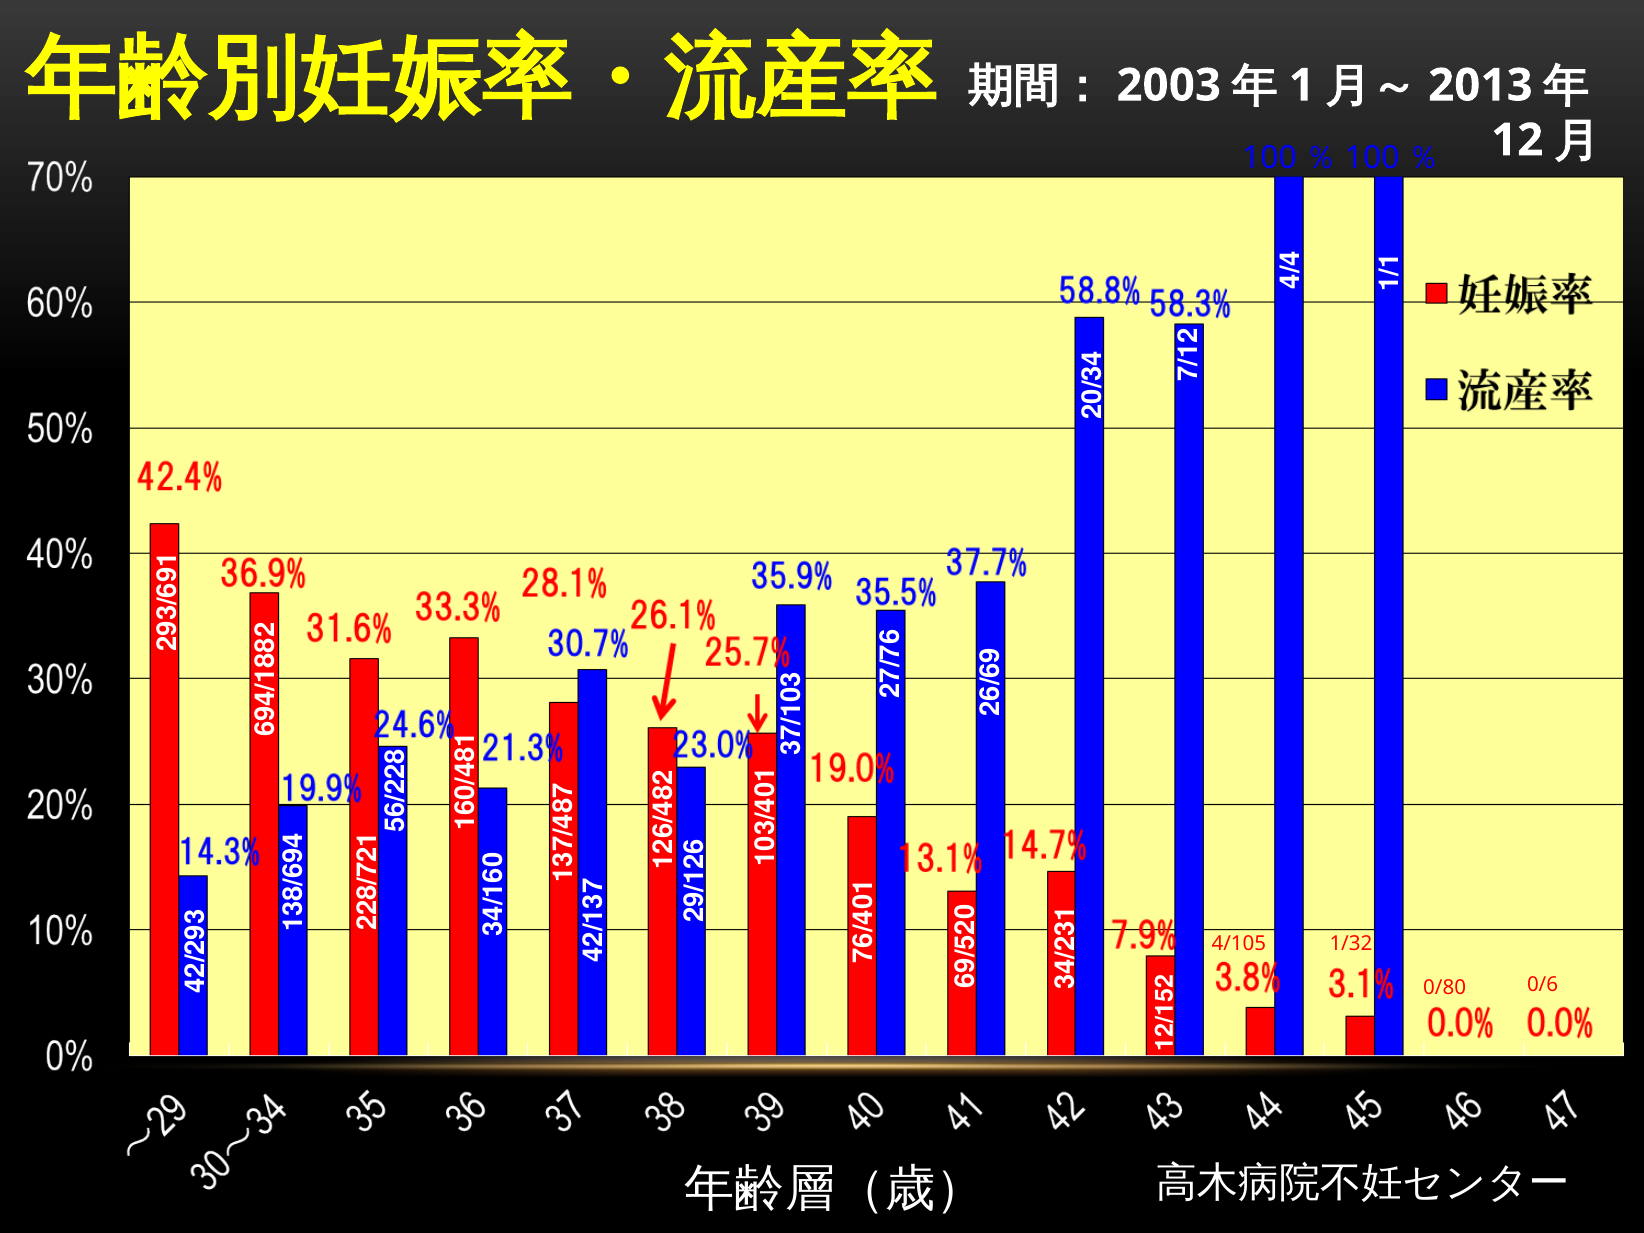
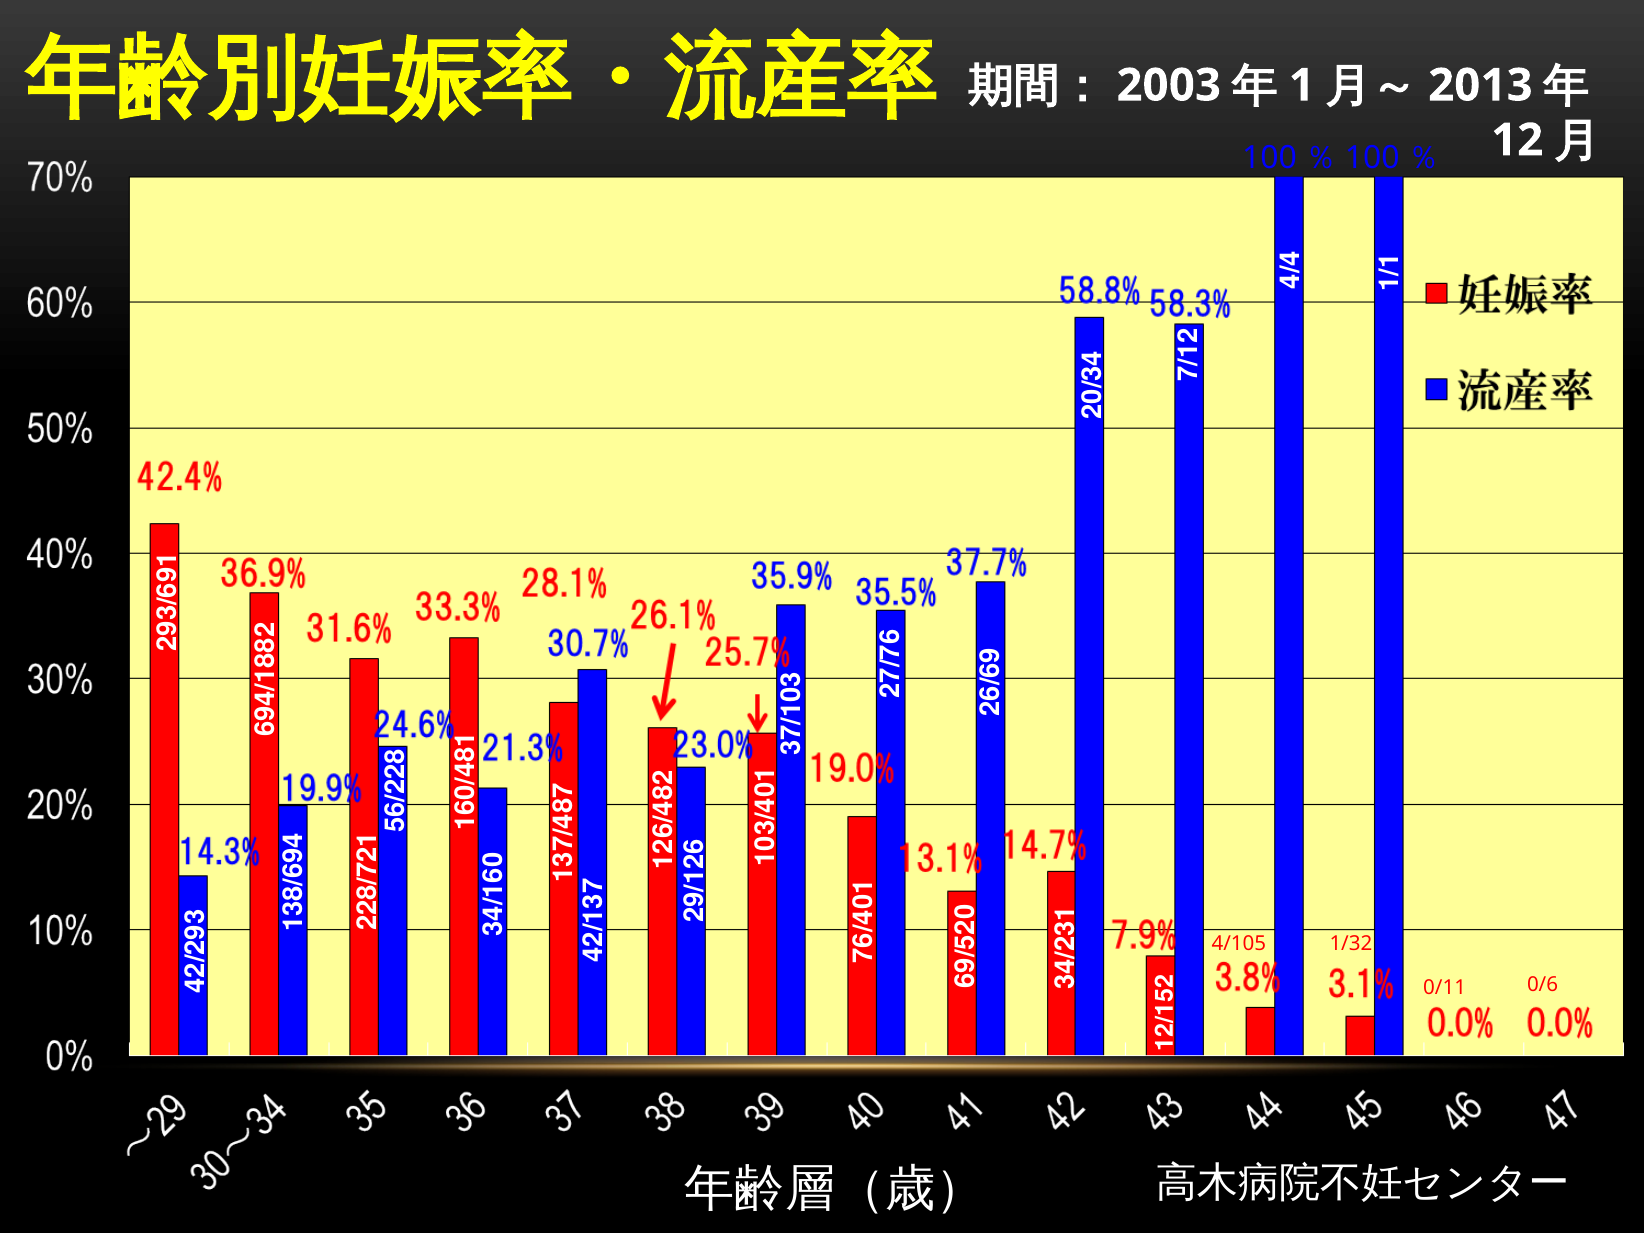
0/80: 0/80 -> 0/11
